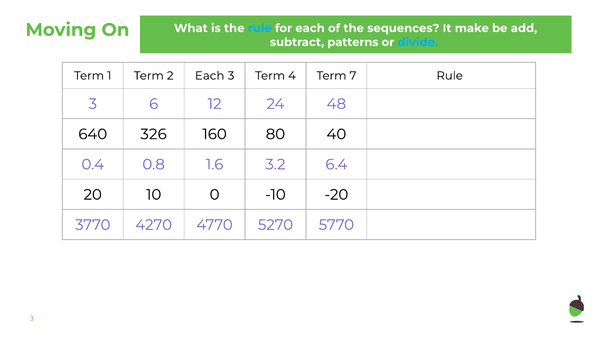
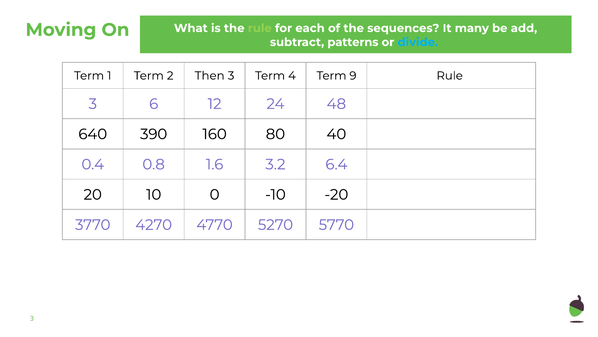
rule at (260, 28) colour: light blue -> light green
make: make -> many
2 Each: Each -> Then
7: 7 -> 9
326: 326 -> 390
